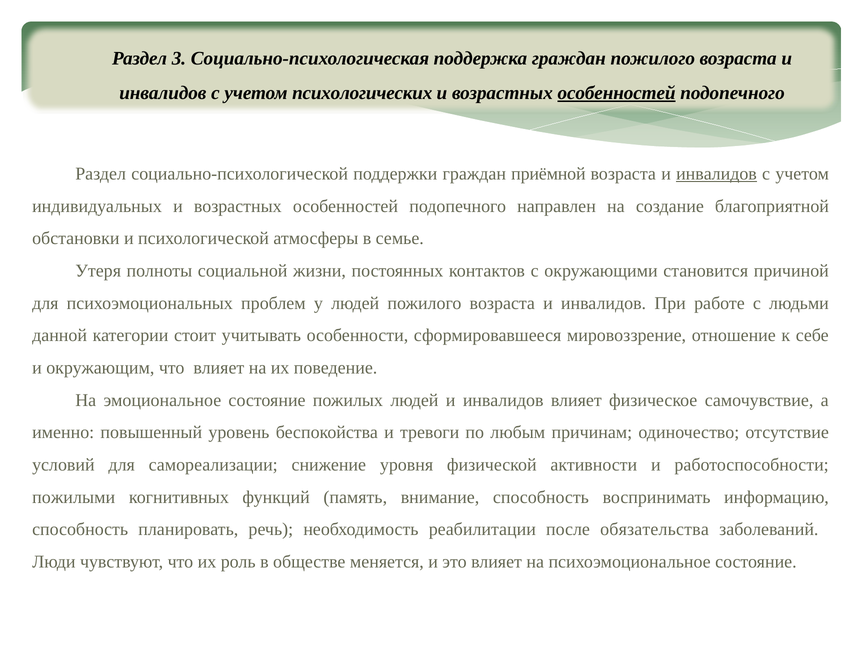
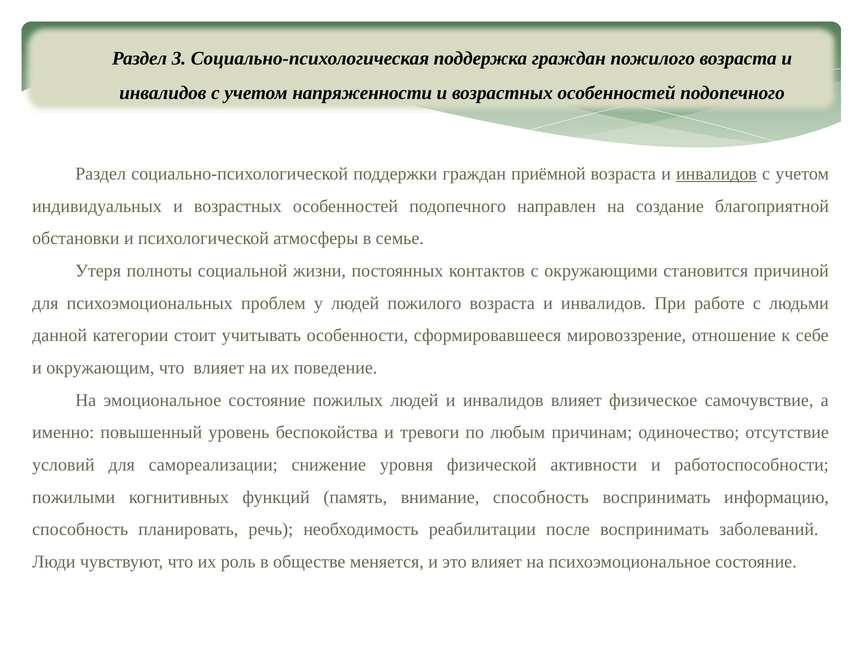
психологических: психологических -> напряженности
особенностей at (617, 93) underline: present -> none
после обязательства: обязательства -> воспринимать
